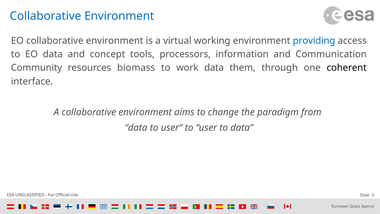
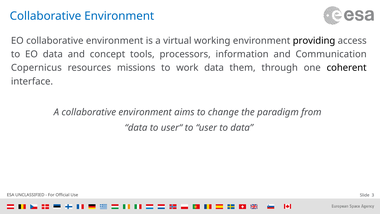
providing colour: blue -> black
Community: Community -> Copernicus
biomass: biomass -> missions
